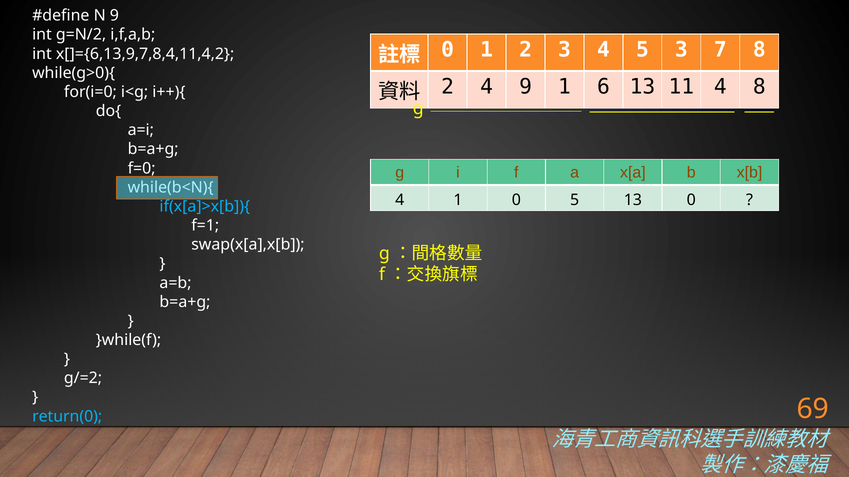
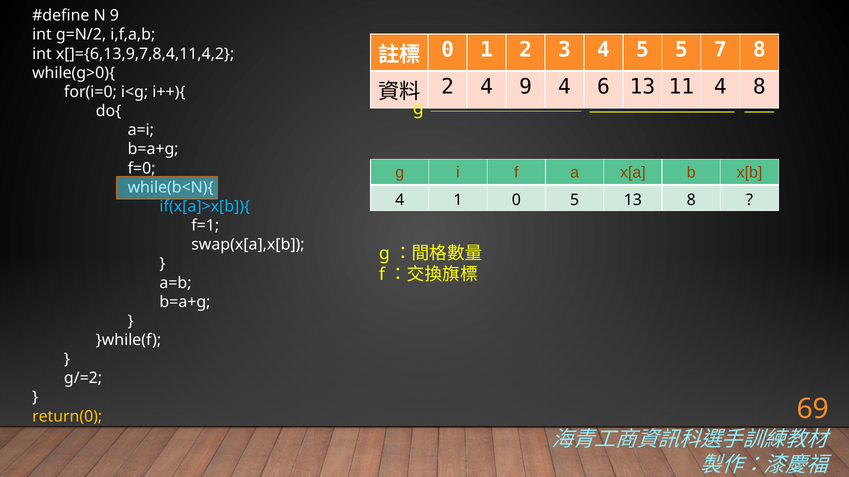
5 3: 3 -> 5
9 1: 1 -> 4
13 0: 0 -> 8
return(0 colour: light blue -> yellow
